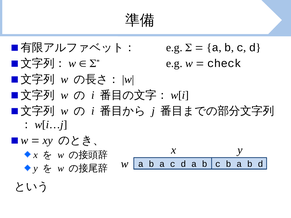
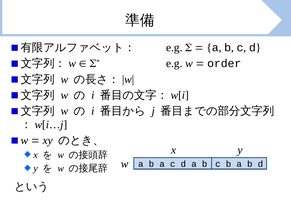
check: check -> order
